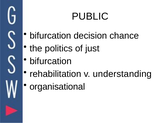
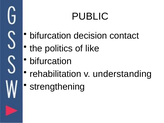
chance: chance -> contact
just: just -> like
organisational: organisational -> strengthening
